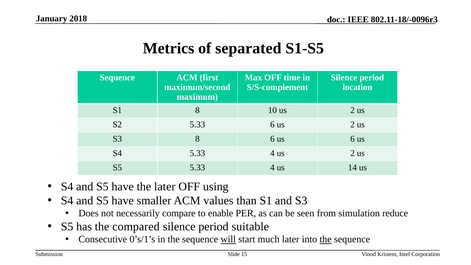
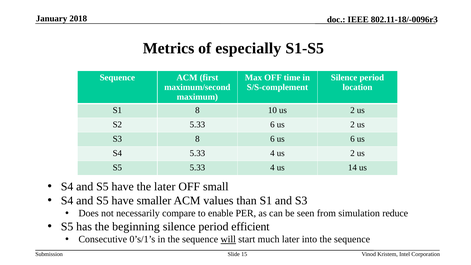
separated: separated -> especially
using: using -> small
compared: compared -> beginning
suitable: suitable -> efficient
the at (326, 239) underline: present -> none
